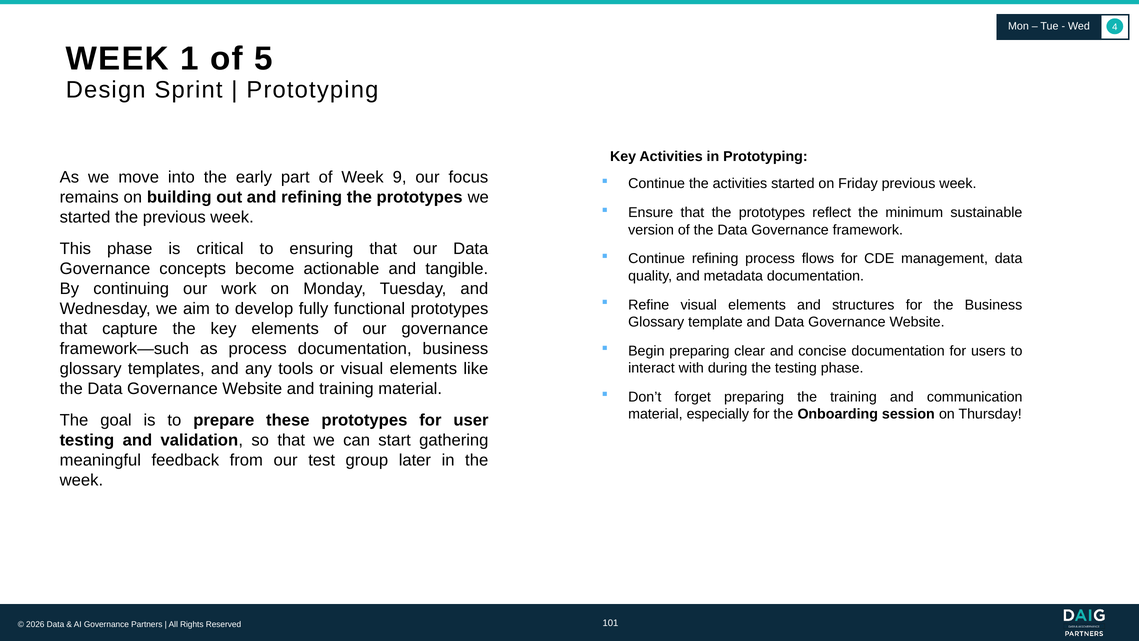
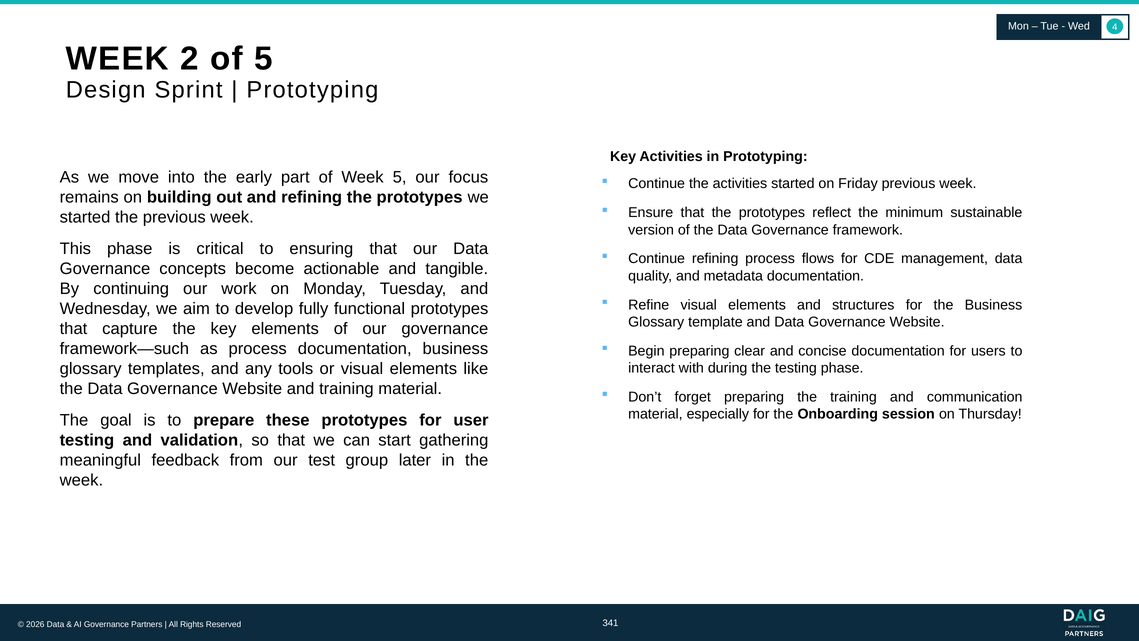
1: 1 -> 2
Week 9: 9 -> 5
101: 101 -> 341
